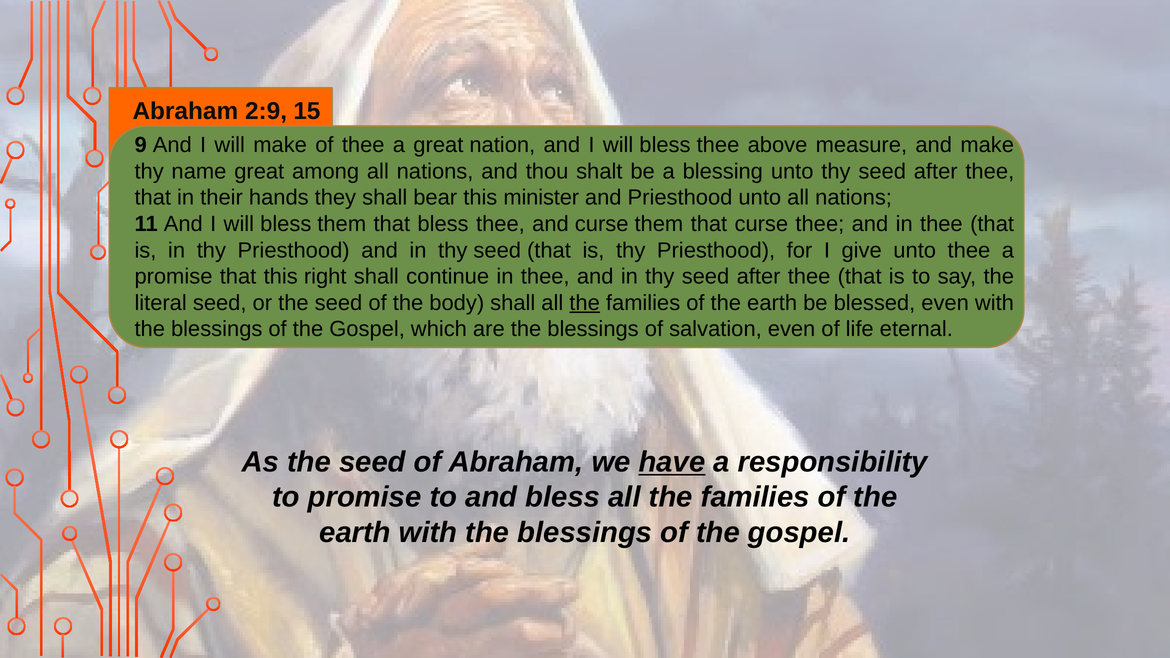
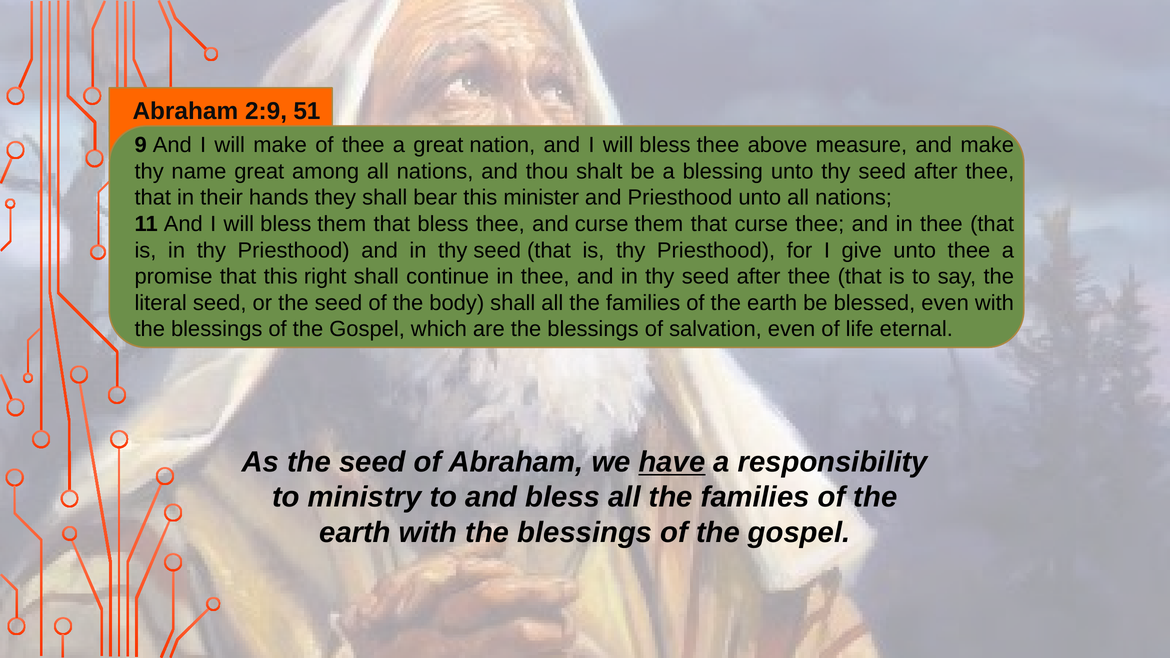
15: 15 -> 51
the at (585, 303) underline: present -> none
to promise: promise -> ministry
